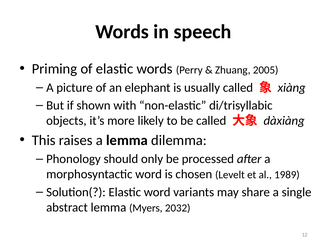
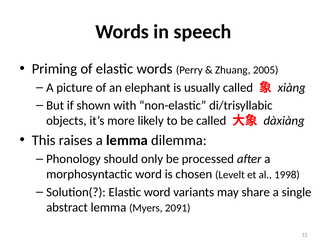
1989: 1989 -> 1998
2032: 2032 -> 2091
